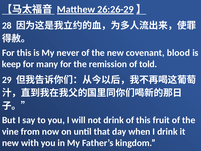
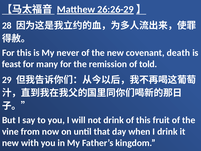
blood: blood -> death
keep: keep -> feast
